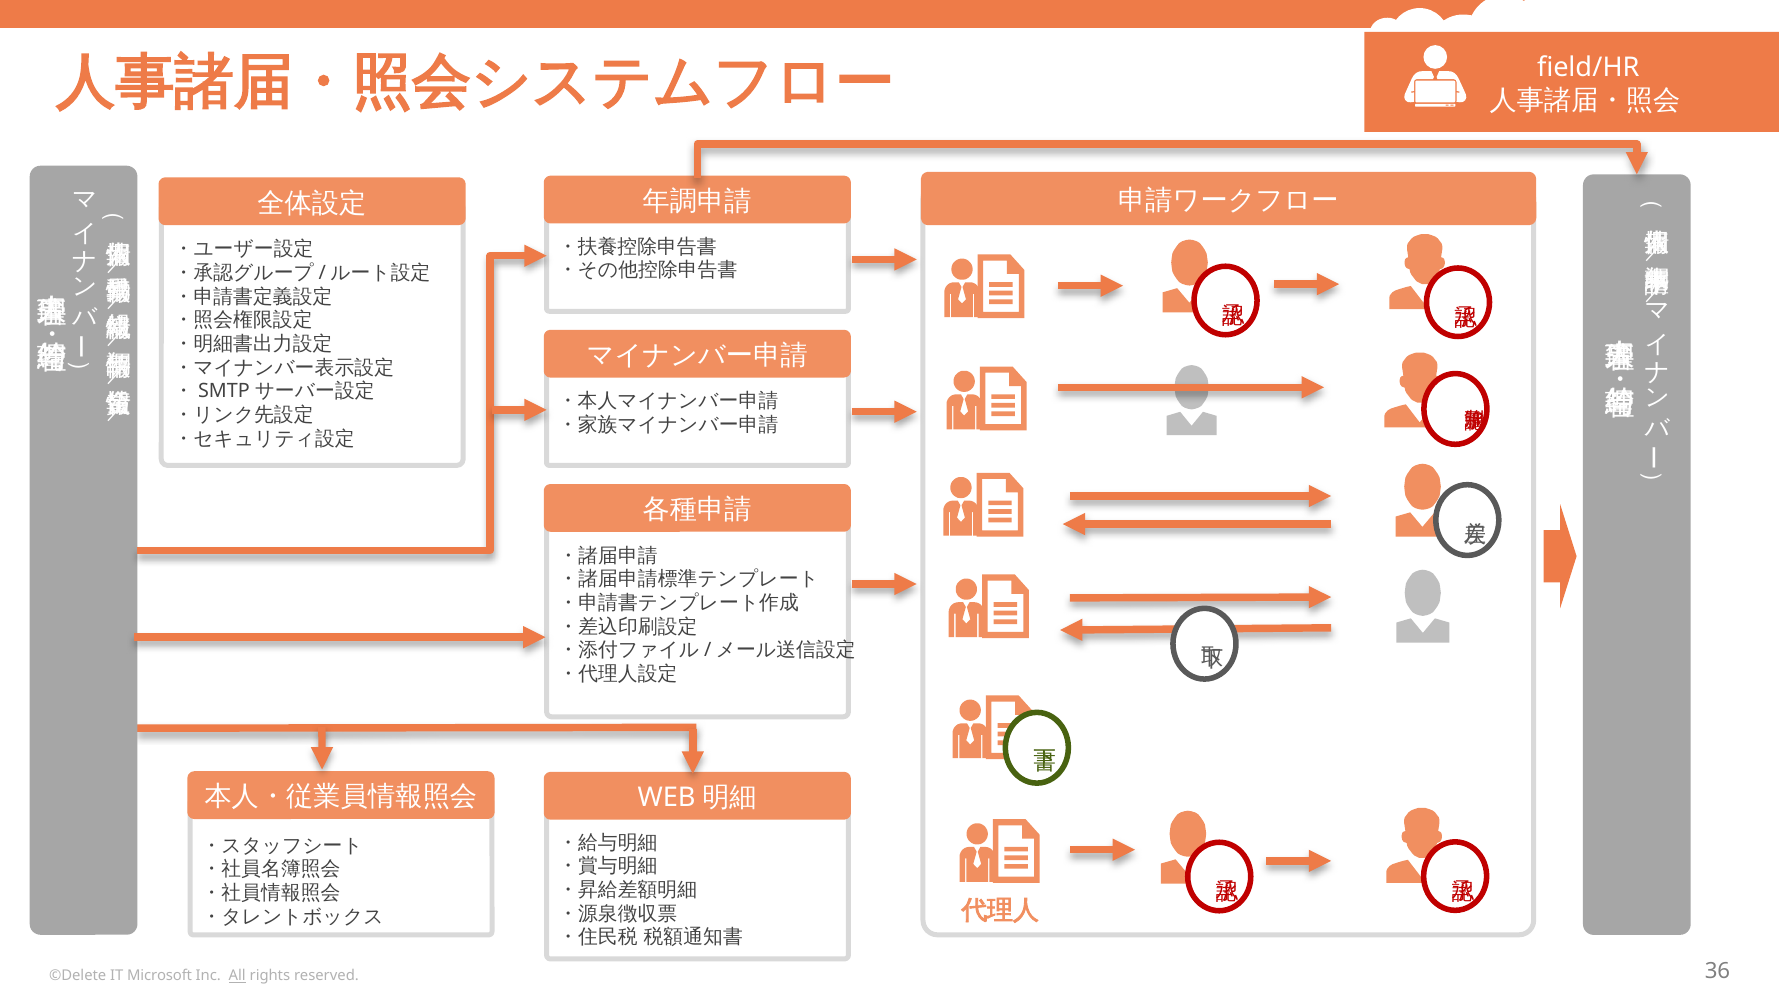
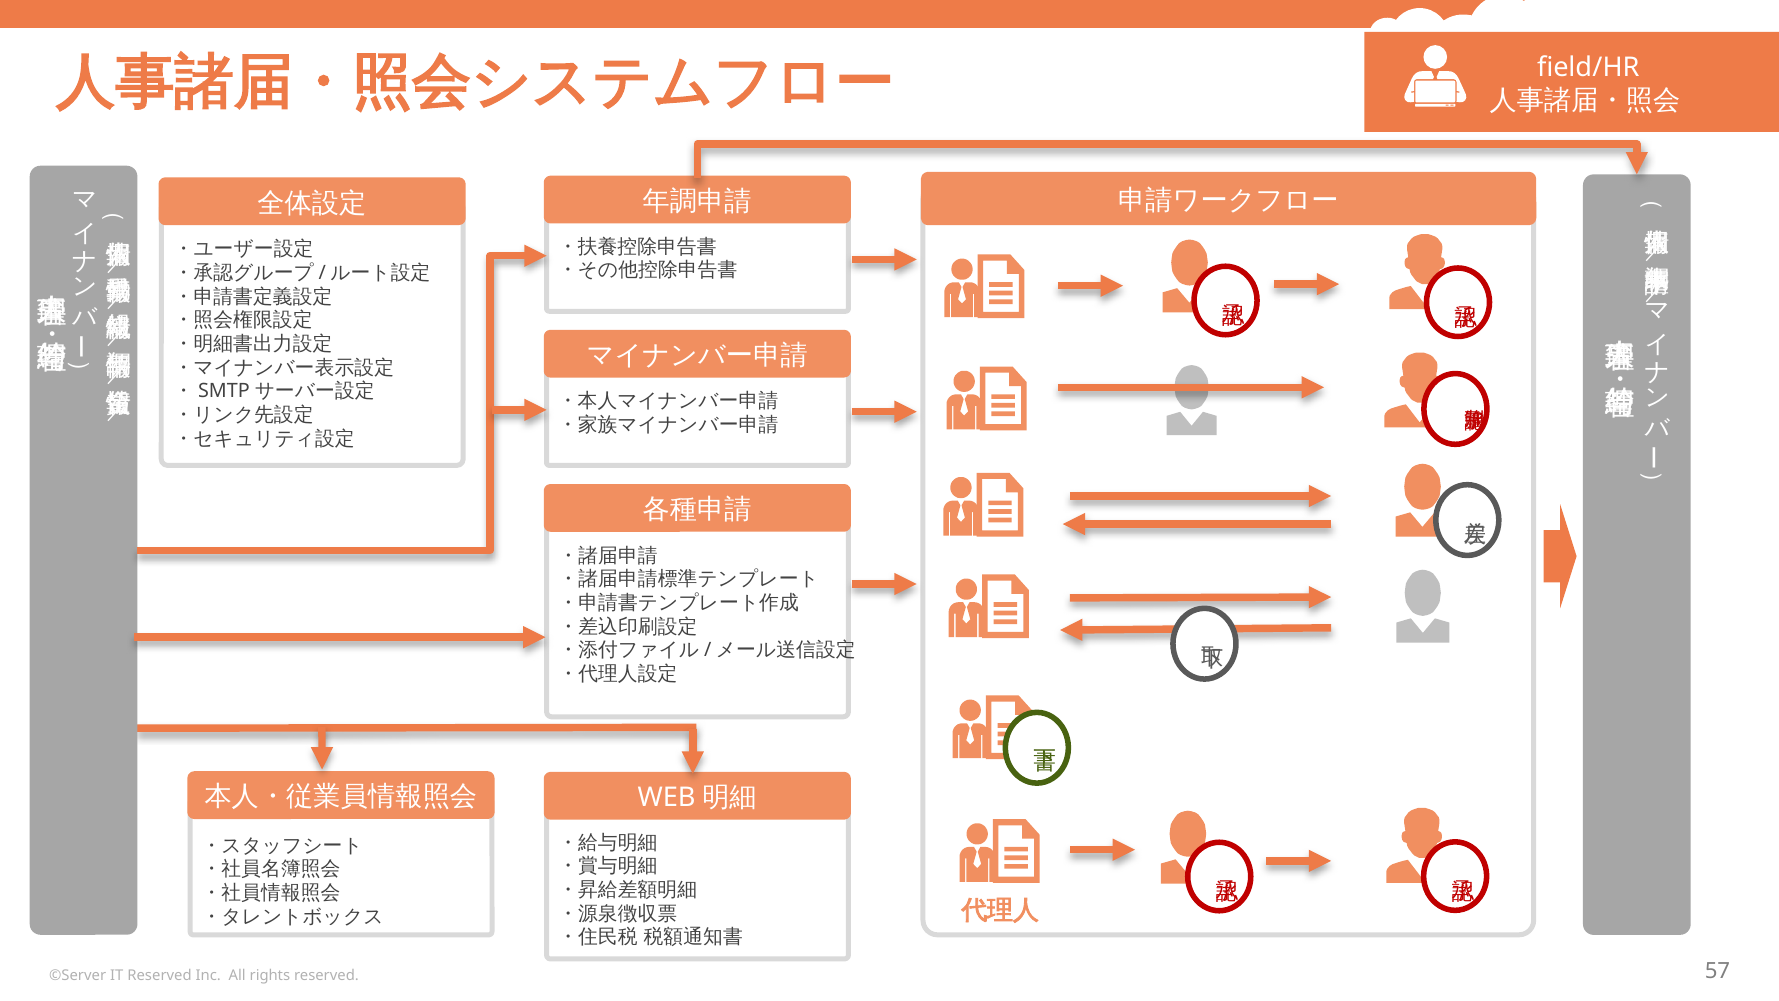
©Delete: ©Delete -> ©Server
IT Microsoft: Microsoft -> Reserved
All underline: present -> none
36: 36 -> 57
